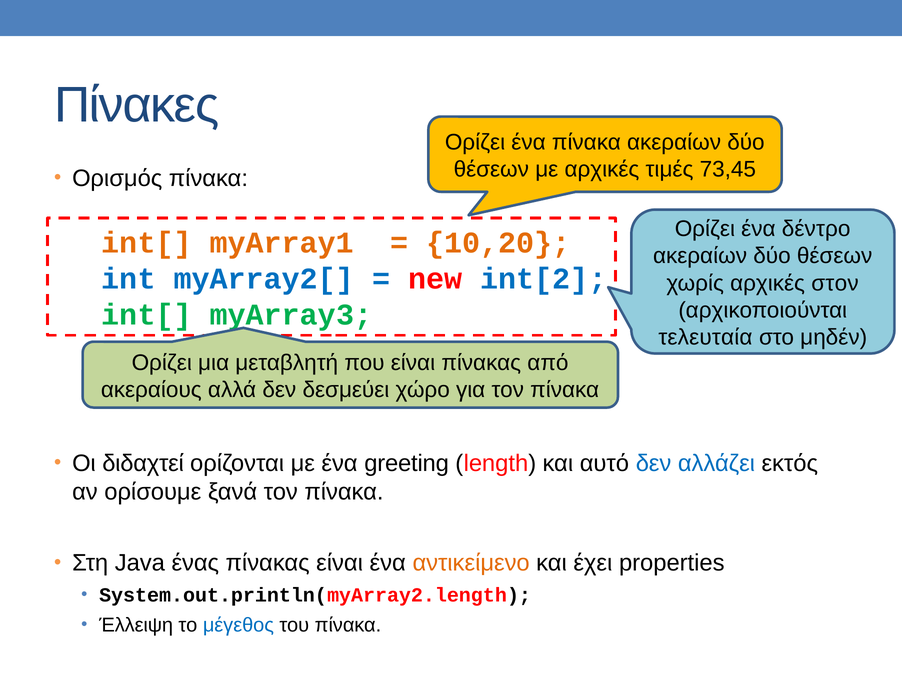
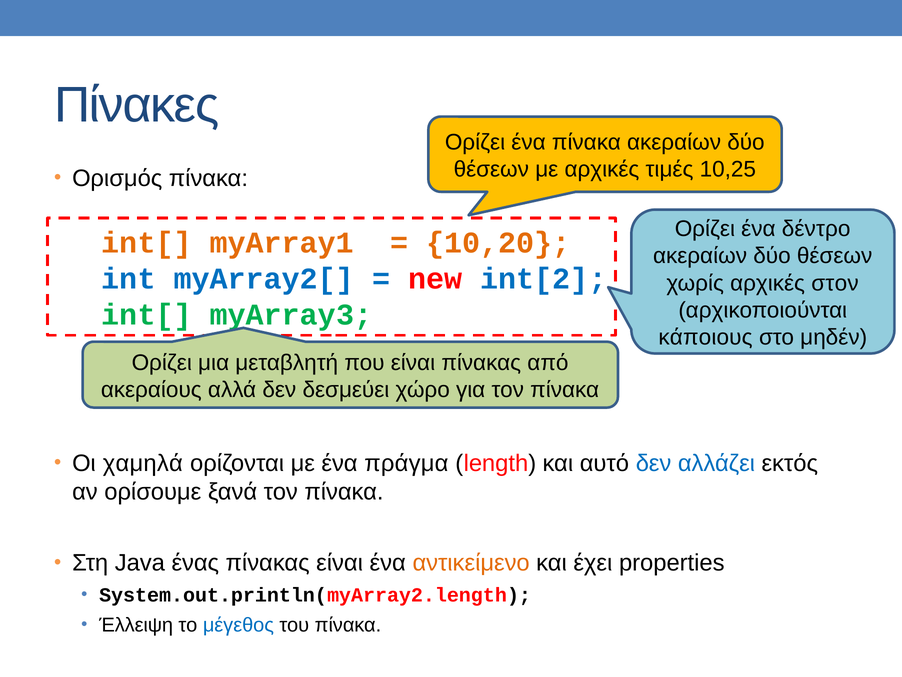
73,45: 73,45 -> 10,25
τελευταία: τελευταία -> κάποιους
διδαχτεί: διδαχτεί -> χαμηλά
greeting: greeting -> πράγμα
